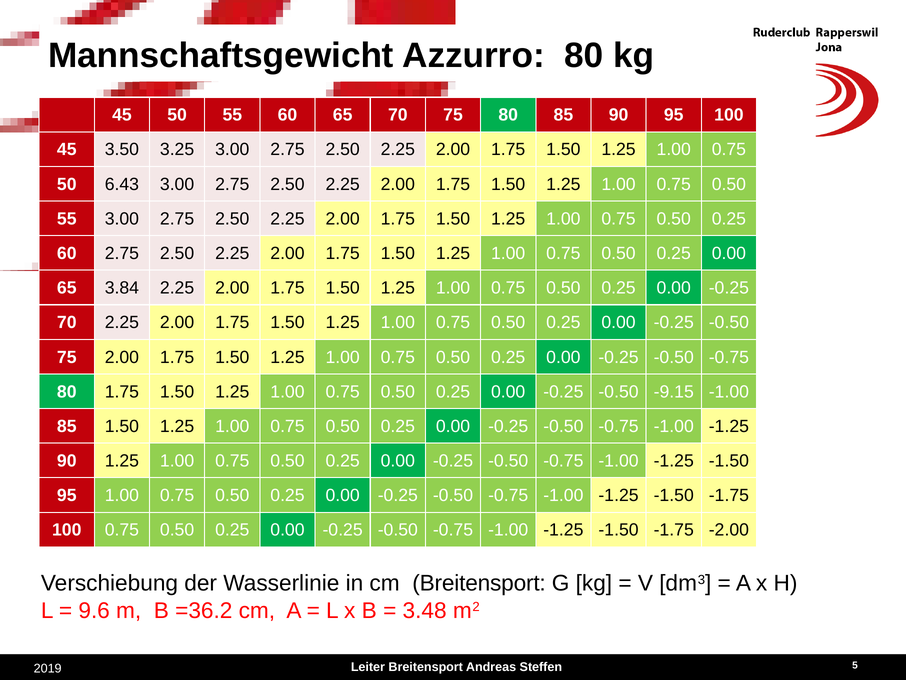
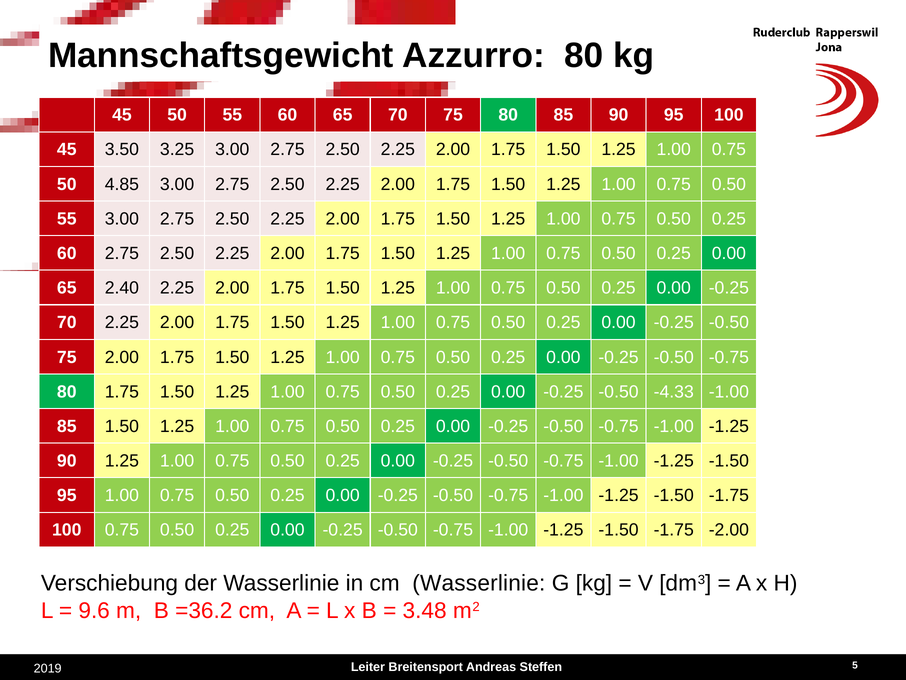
6.43: 6.43 -> 4.85
3.84: 3.84 -> 2.40
-9.15: -9.15 -> -4.33
cm Breitensport: Breitensport -> Wasserlinie
